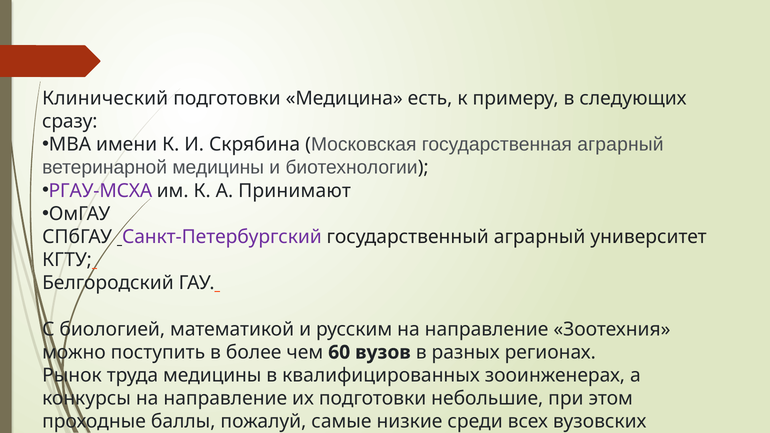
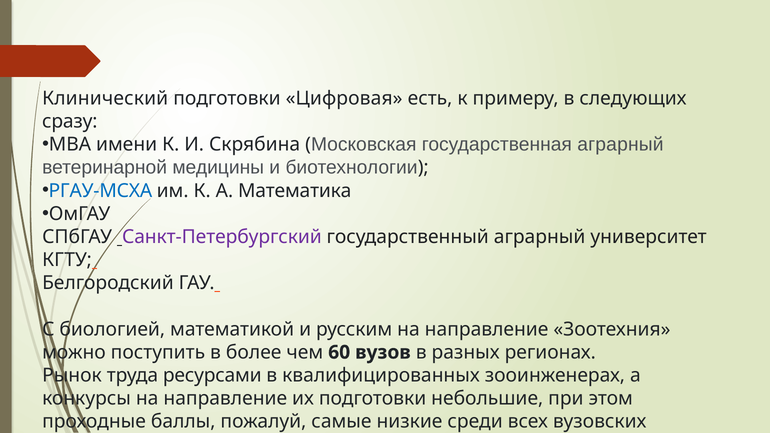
Медицина: Медицина -> Цифровая
РГАУ-МСХА colour: purple -> blue
Принимают: Принимают -> Математика
труда медицины: медицины -> ресурсами
